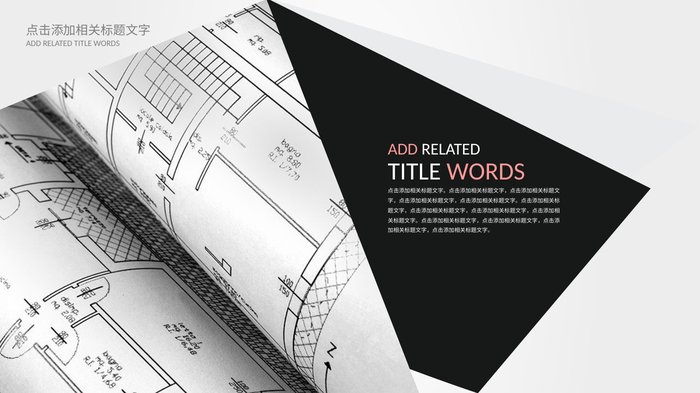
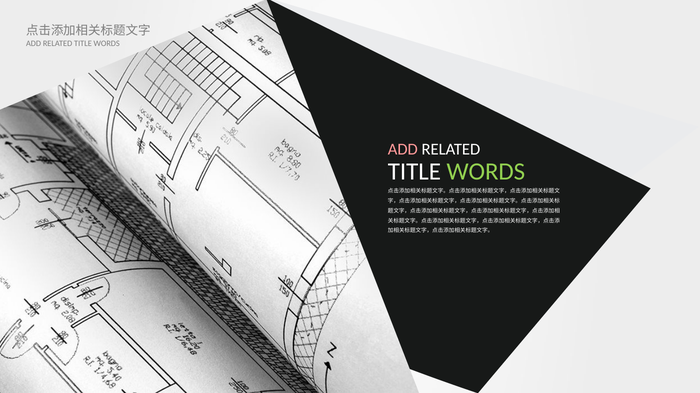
WORDS at (486, 172) colour: pink -> light green
